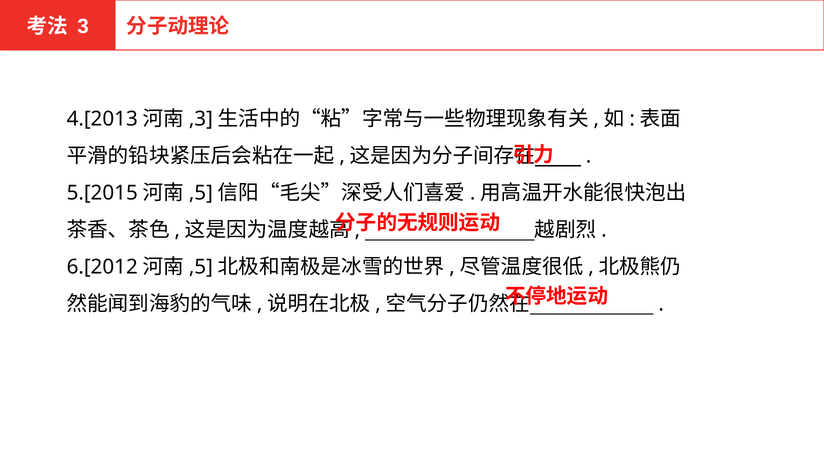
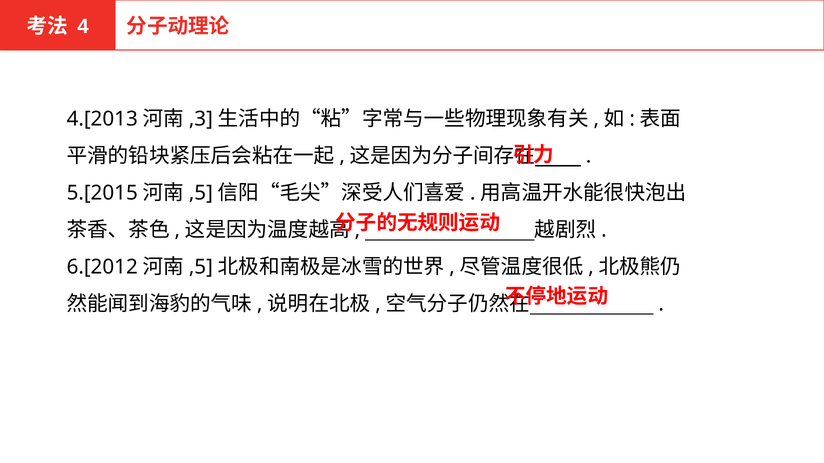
3: 3 -> 4
